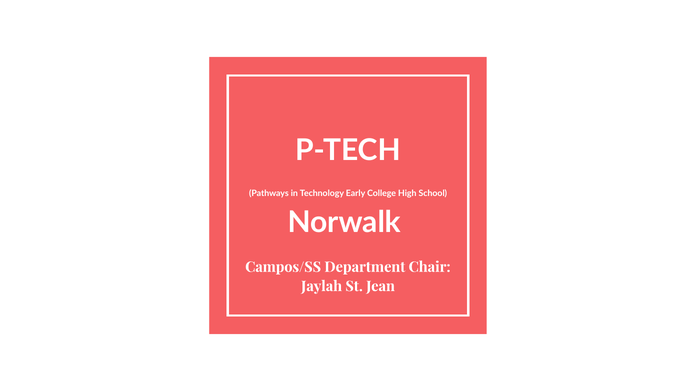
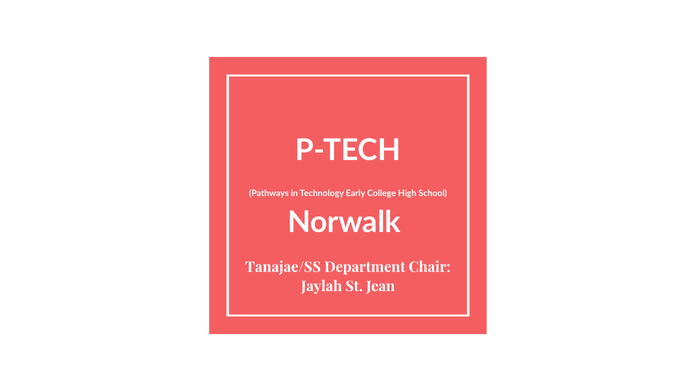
Campos/SS: Campos/SS -> Tanajae/SS
